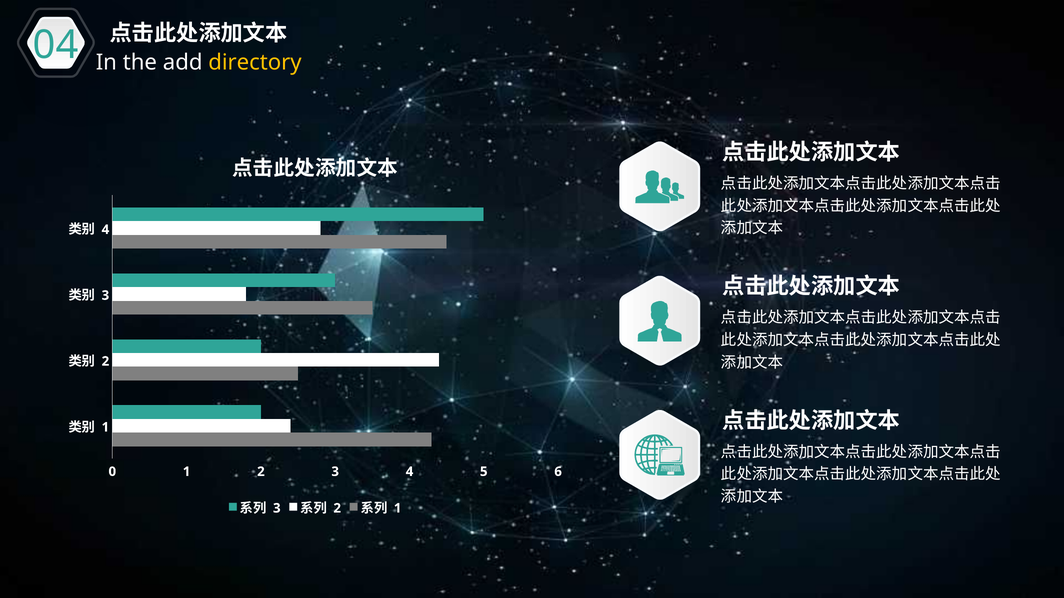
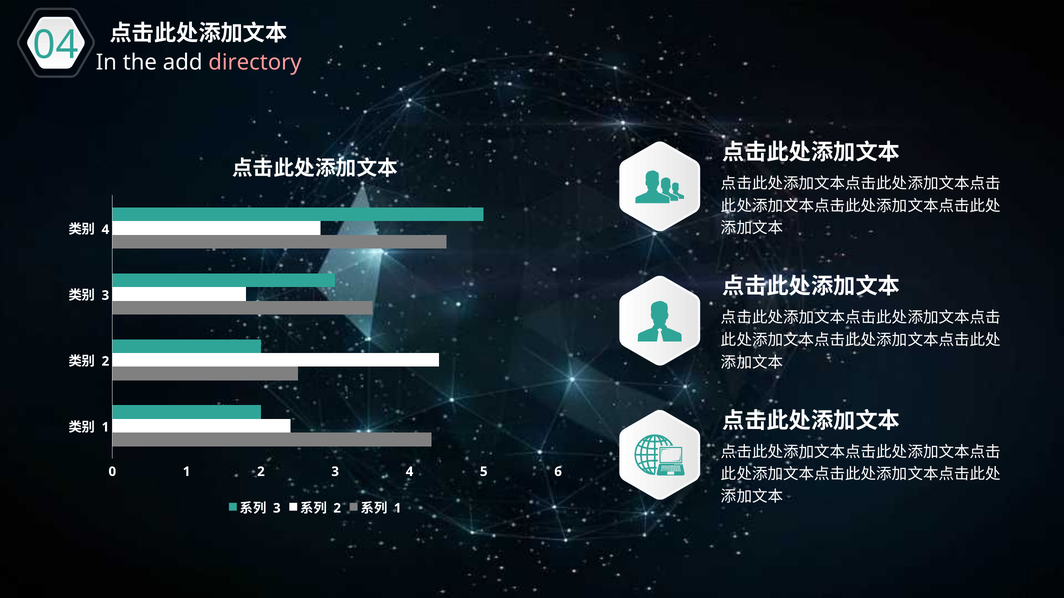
directory colour: yellow -> pink
